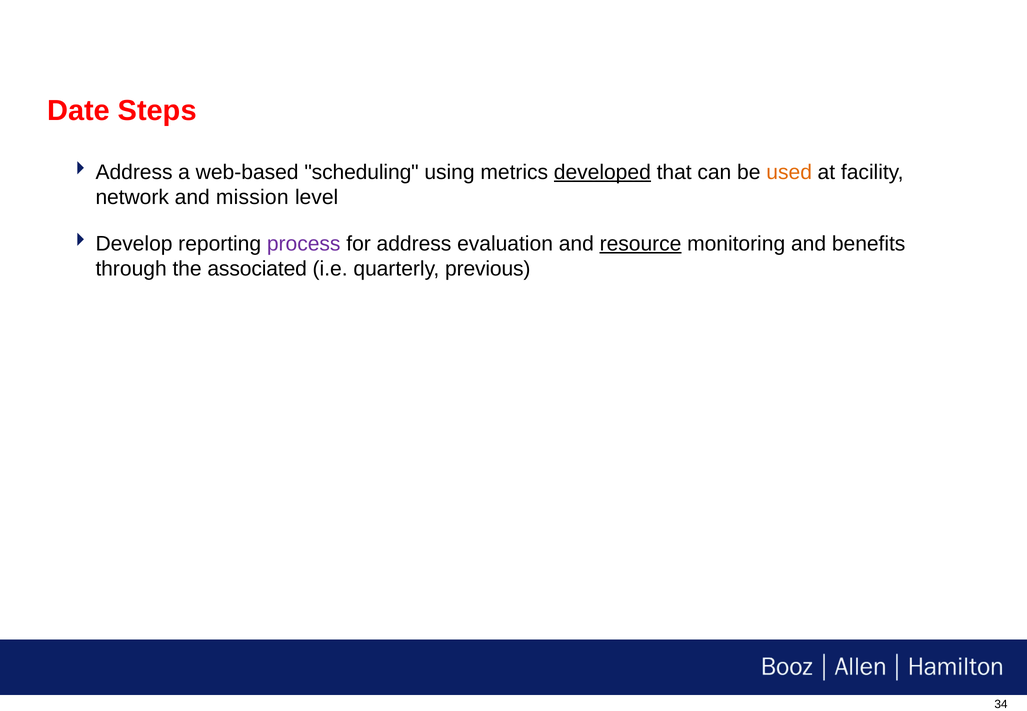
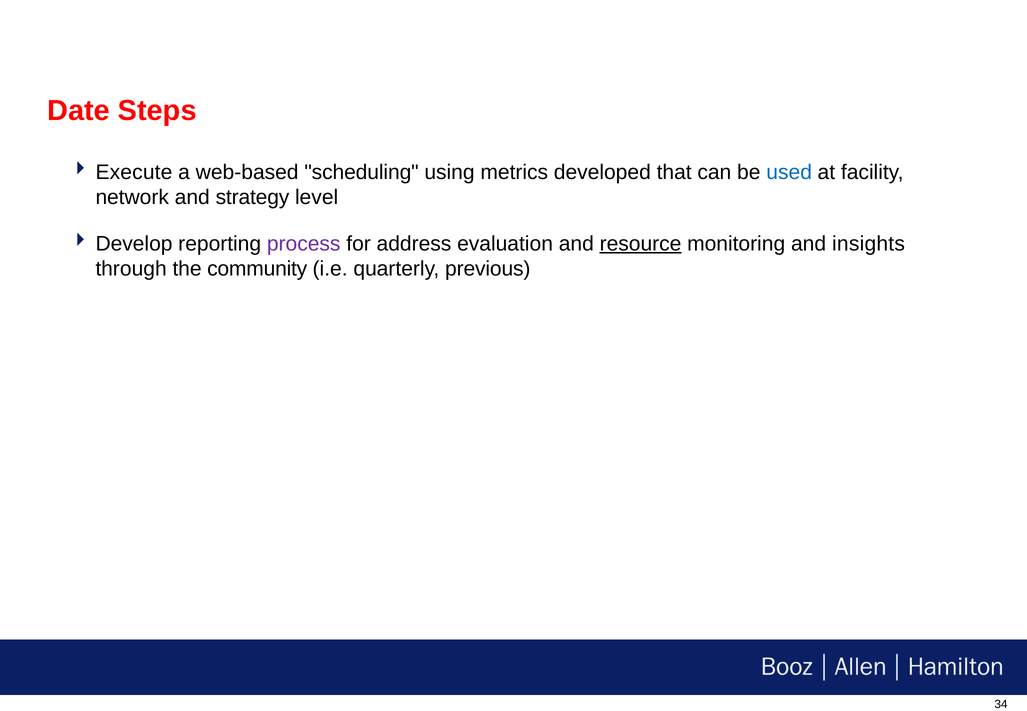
Address at (134, 172): Address -> Execute
developed underline: present -> none
used colour: orange -> blue
mission: mission -> strategy
benefits: benefits -> insights
associated: associated -> community
